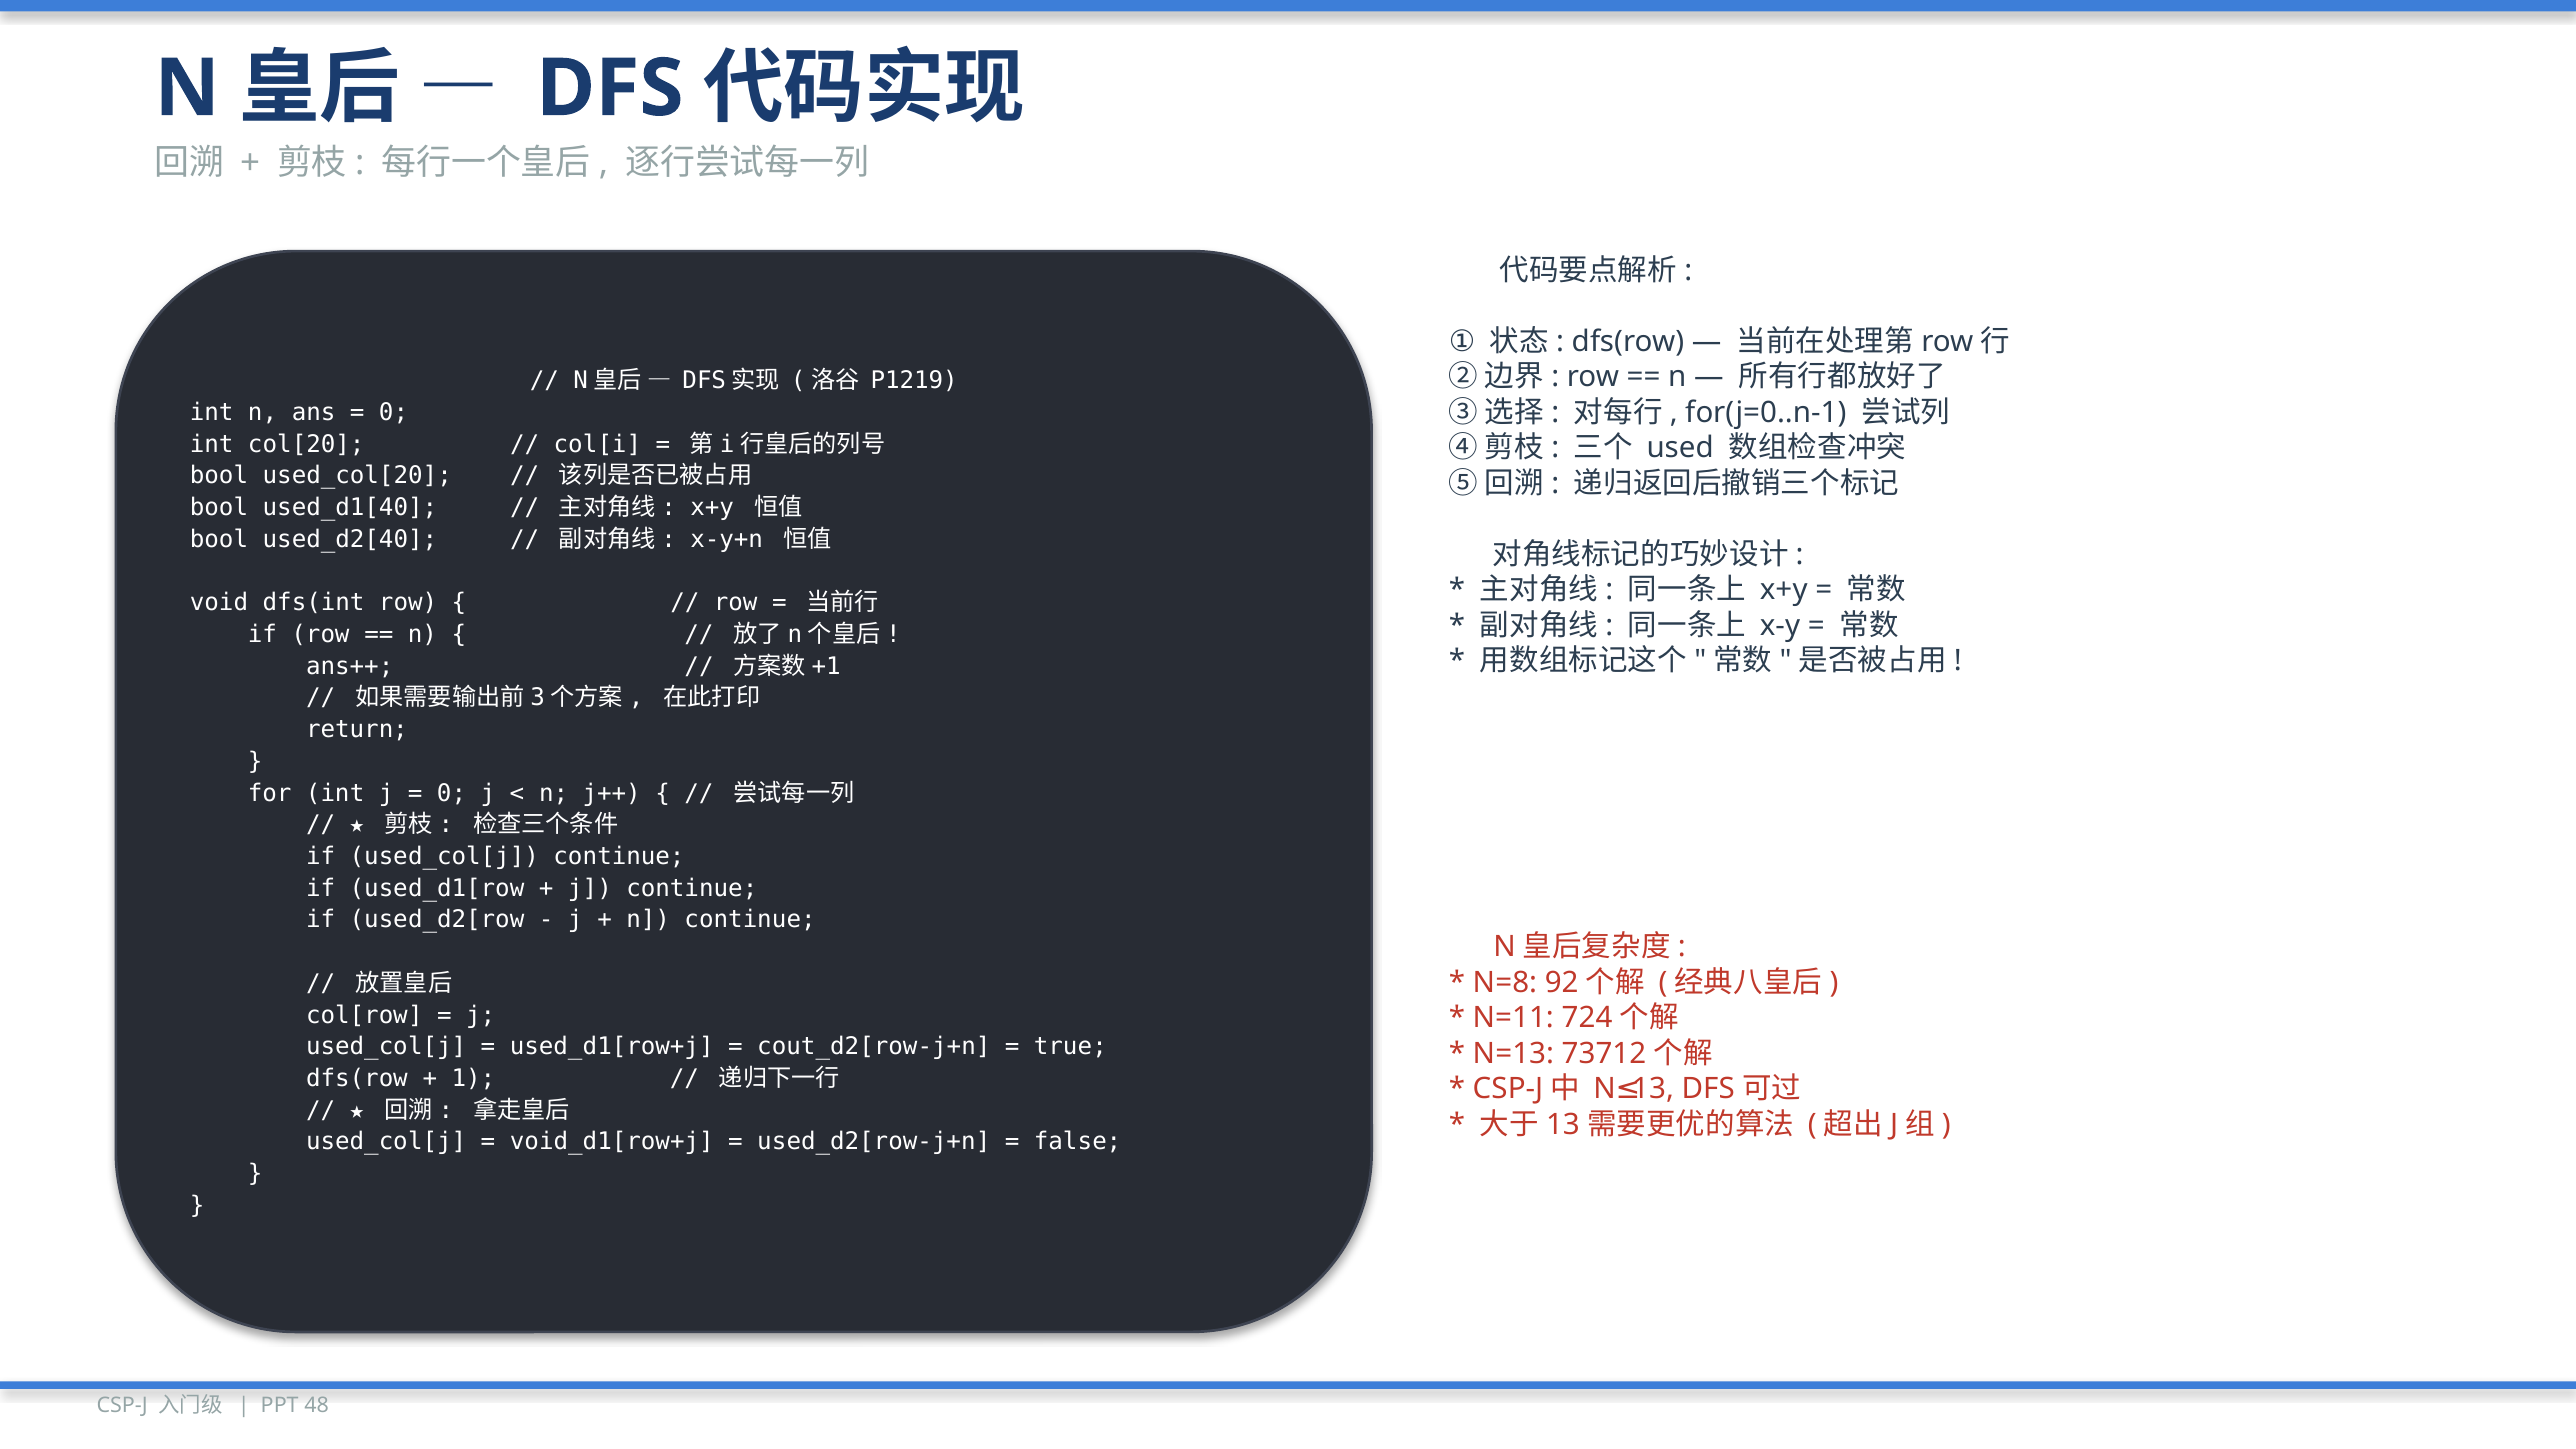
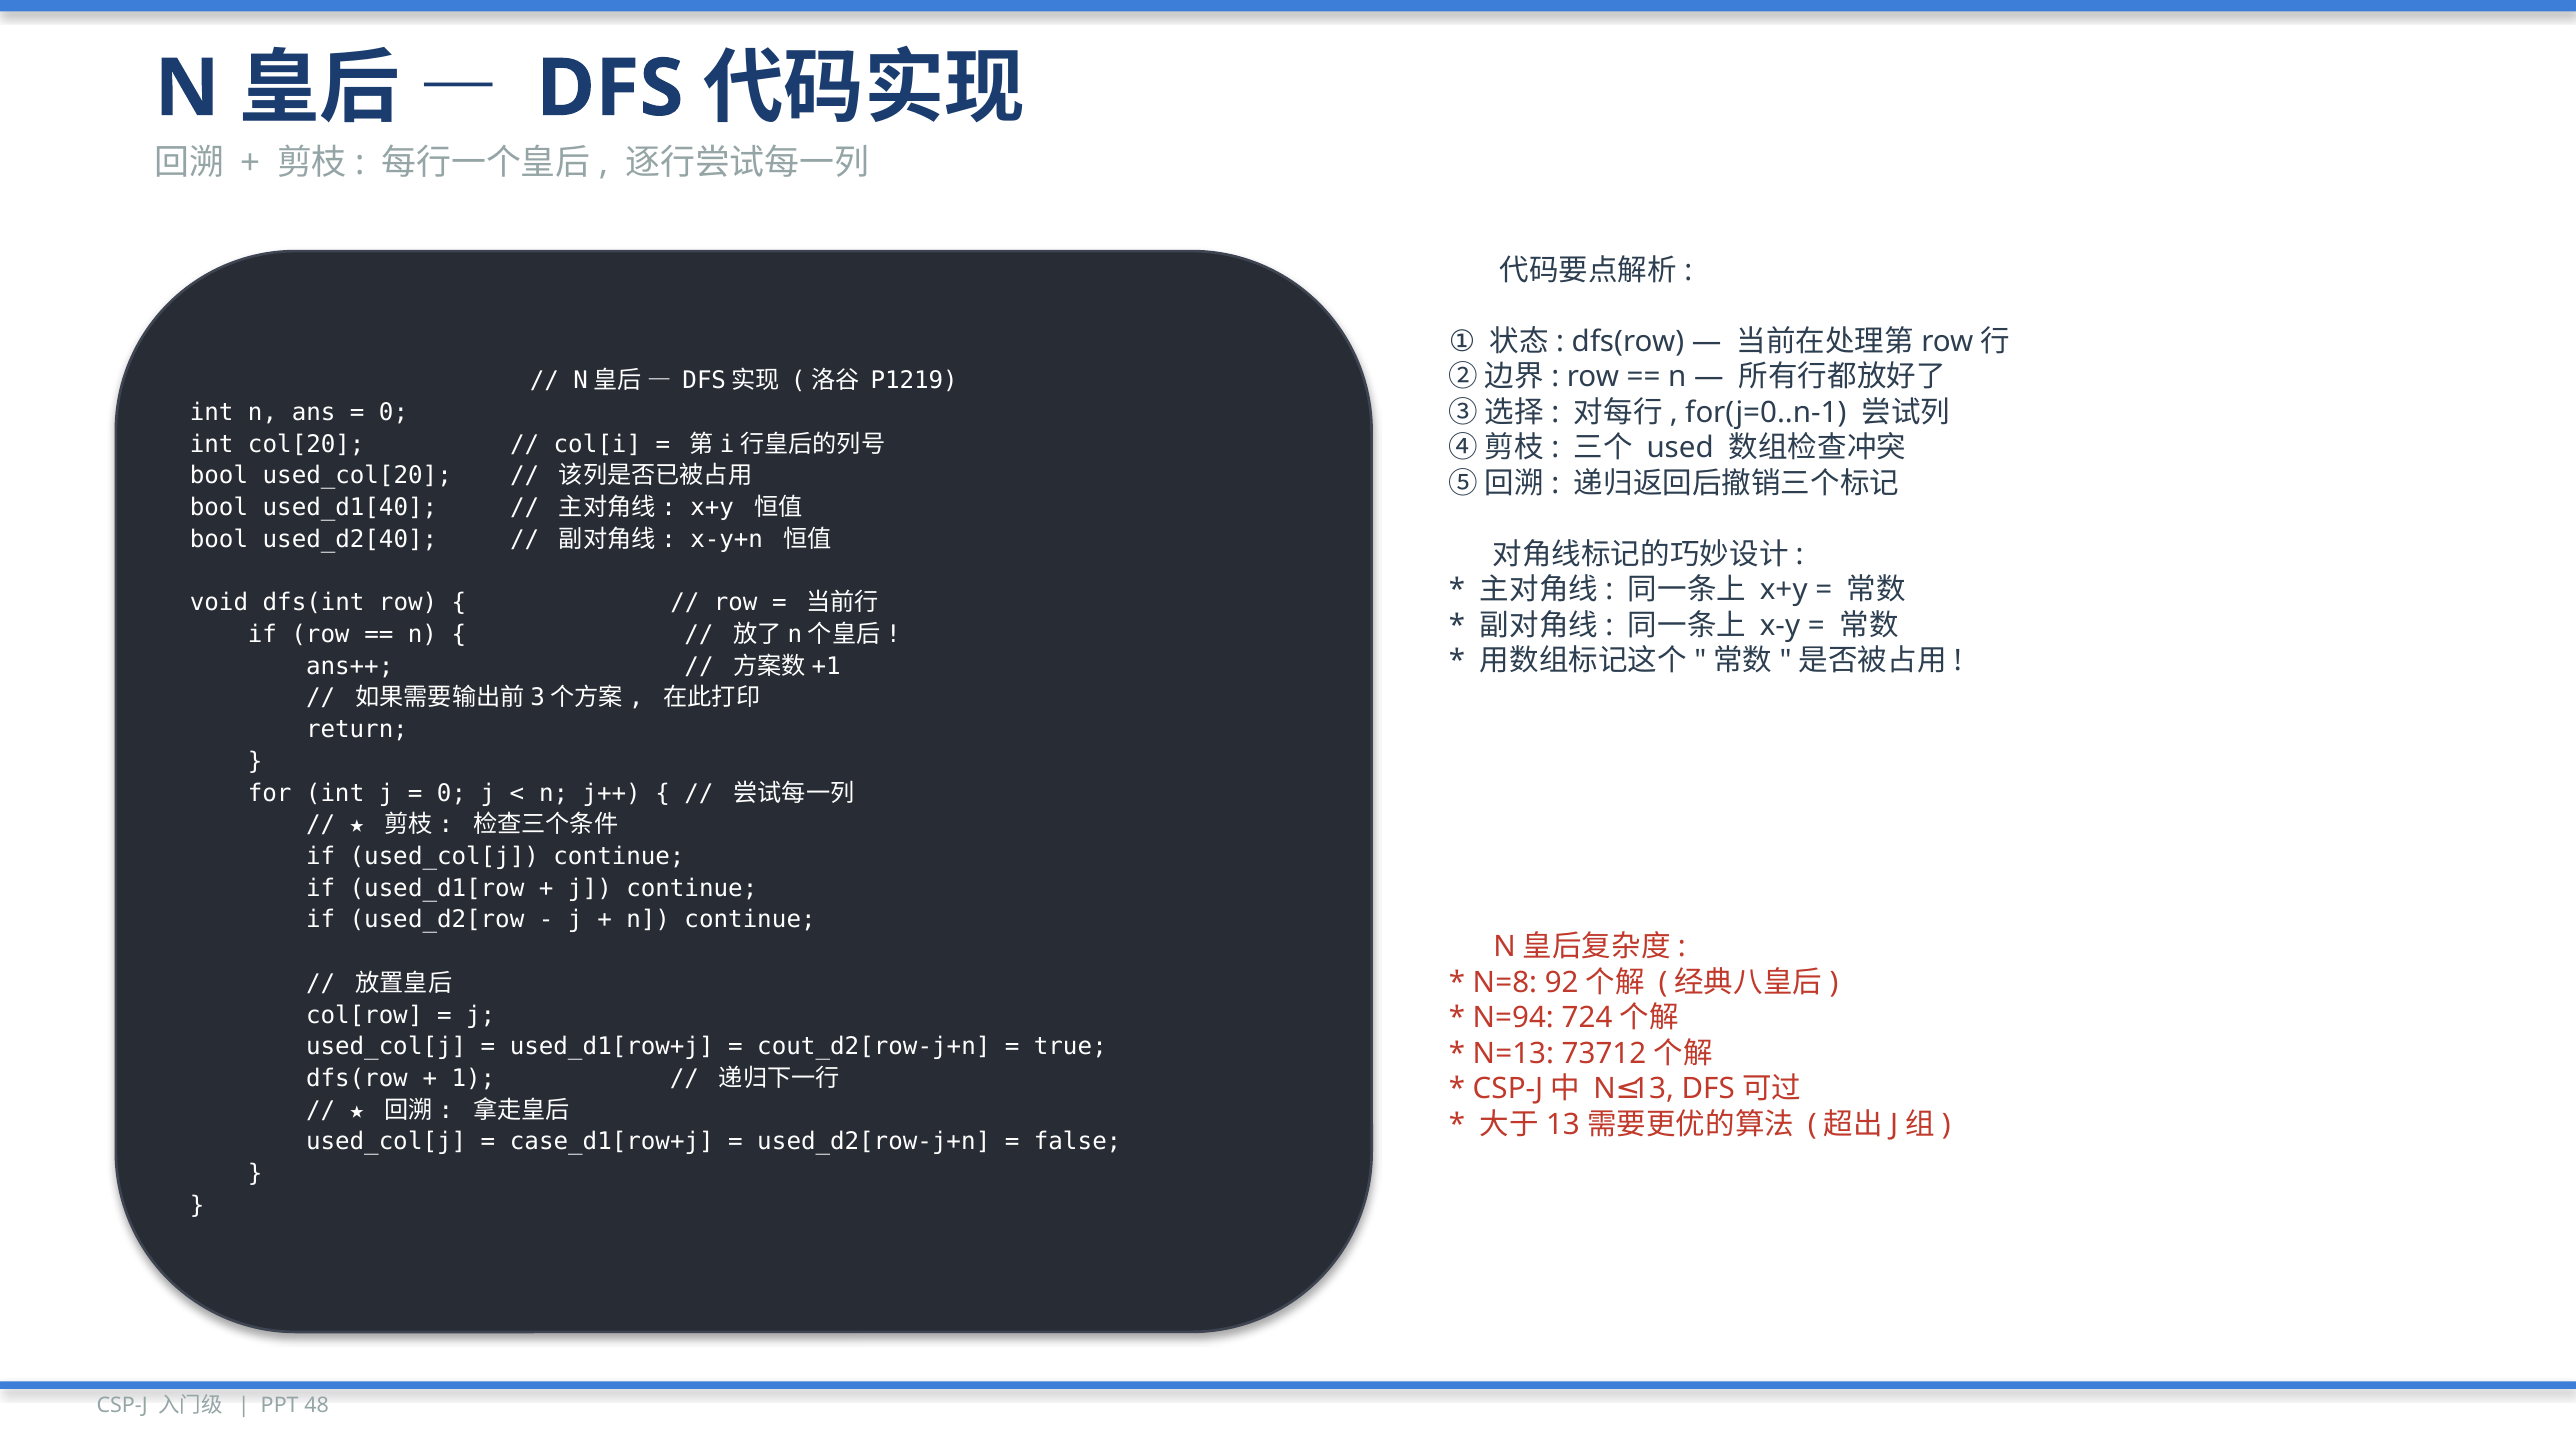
N=11: N=11 -> N=94
void_d1[row+j: void_d1[row+j -> case_d1[row+j
